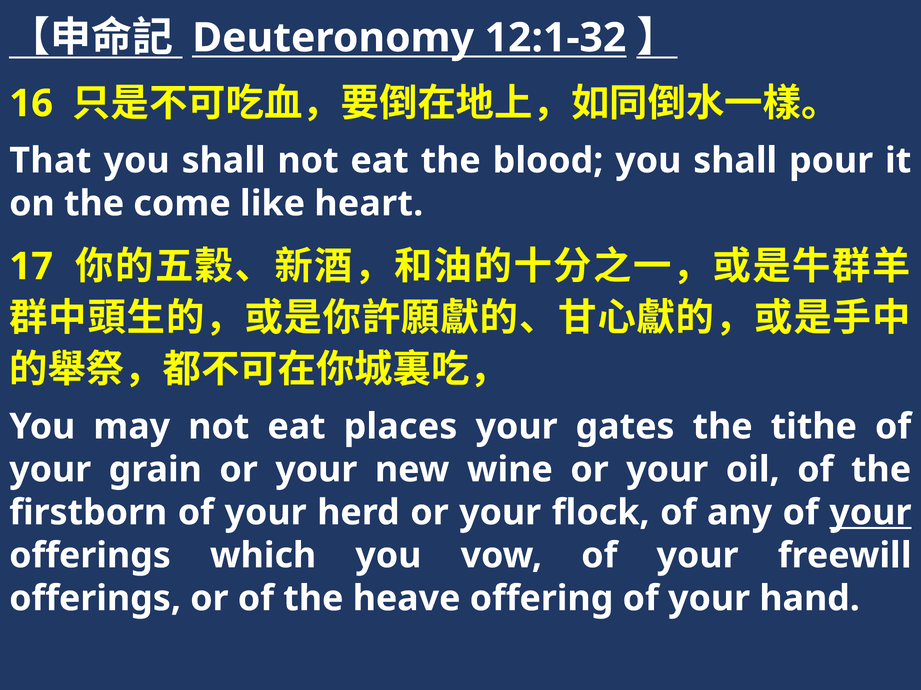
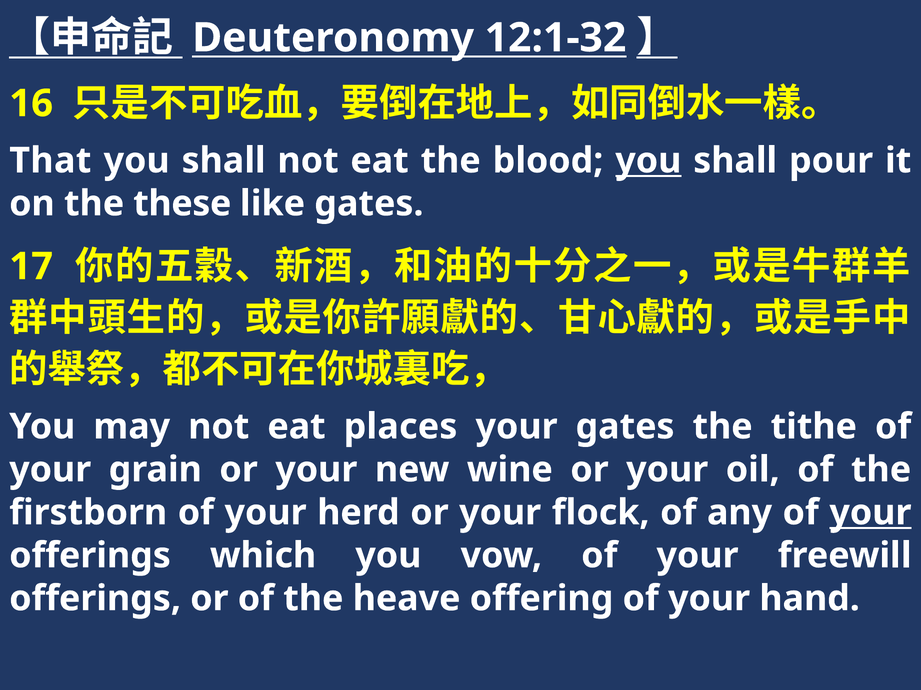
you at (648, 161) underline: none -> present
come: come -> these
like heart: heart -> gates
